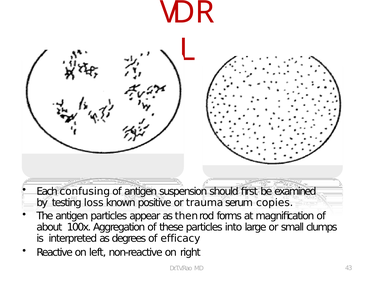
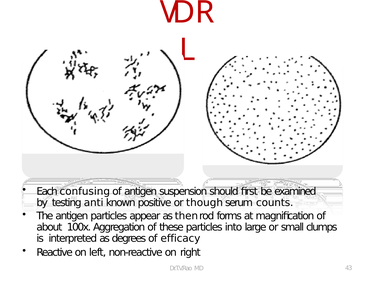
loss: loss -> anti
trauma: trauma -> though
copies: copies -> counts
